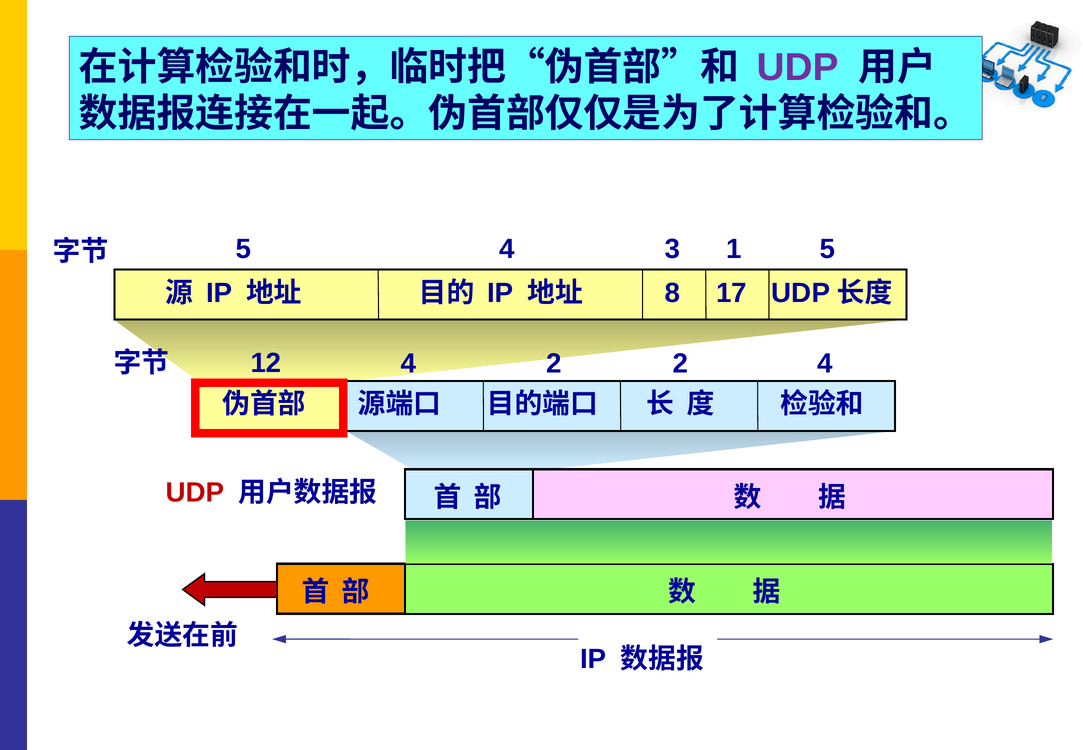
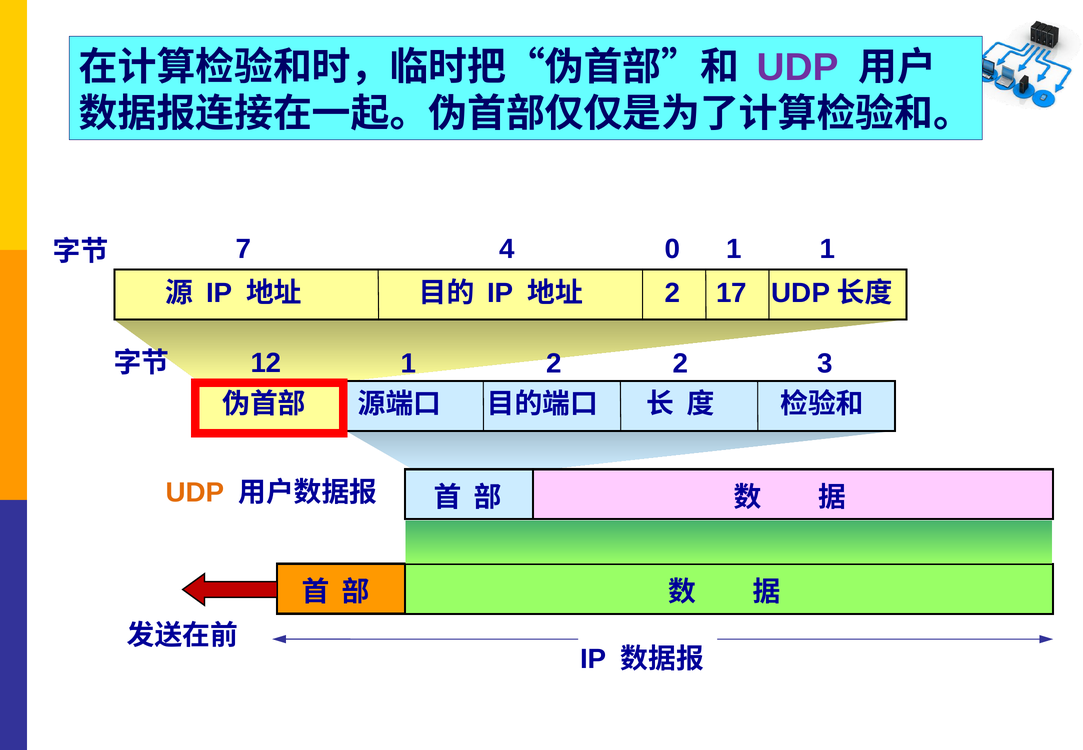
5 at (243, 249): 5 -> 7
3: 3 -> 0
1 5: 5 -> 1
8 at (672, 293): 8 -> 2
12 4: 4 -> 1
2 4: 4 -> 3
UDP at (195, 493) colour: red -> orange
